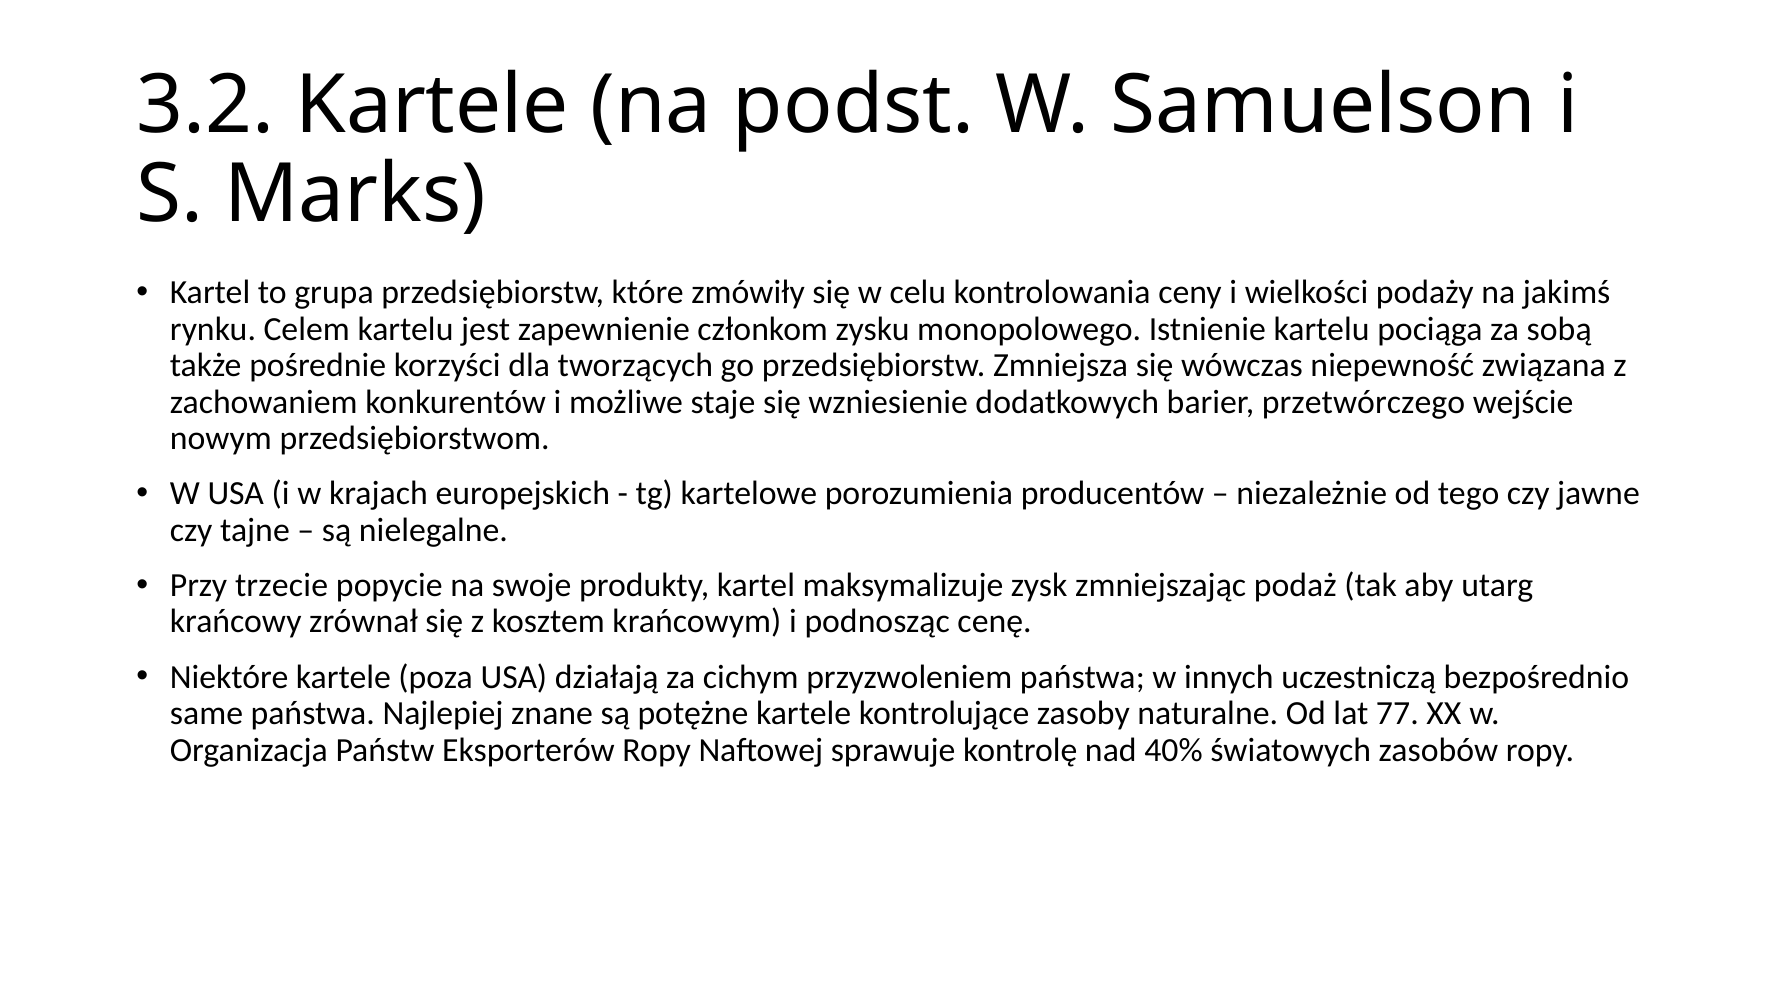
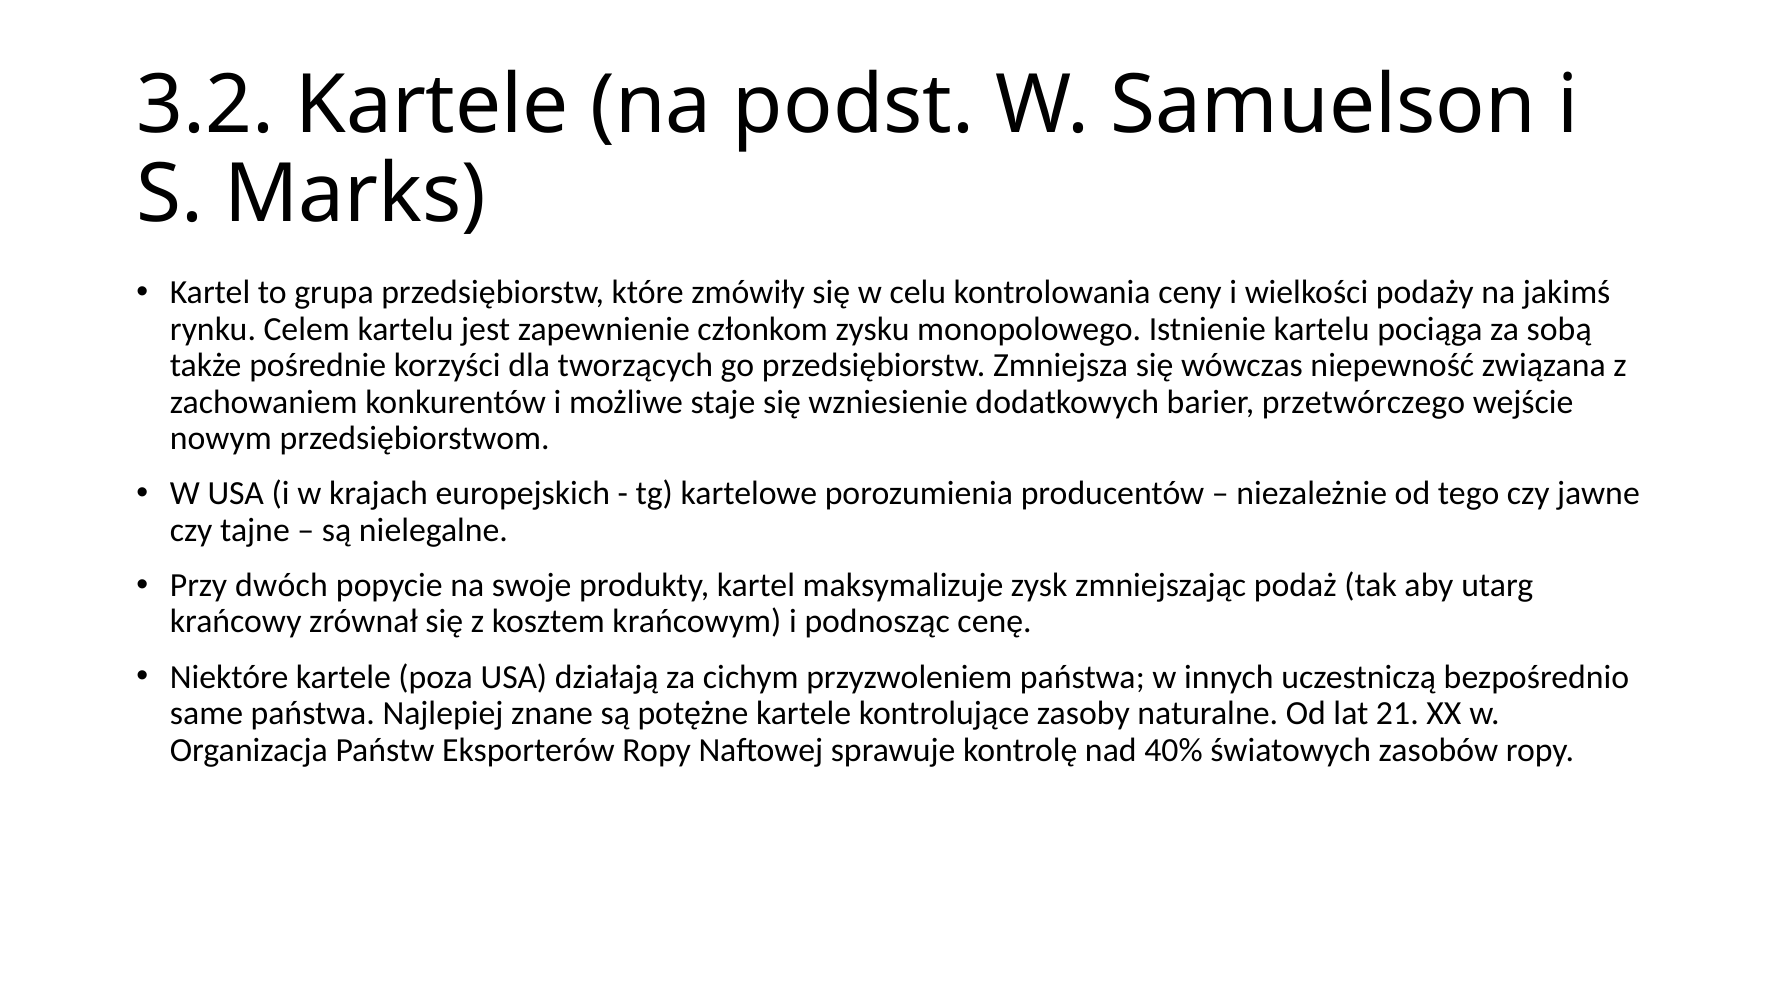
trzecie: trzecie -> dwóch
77: 77 -> 21
